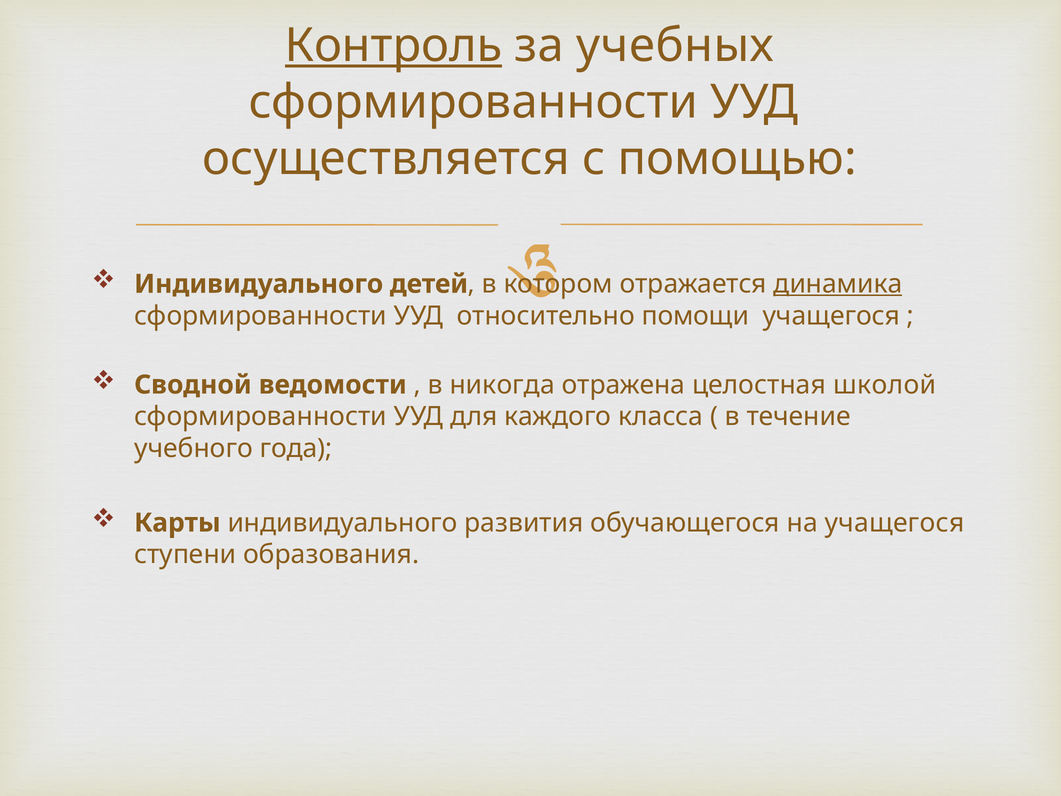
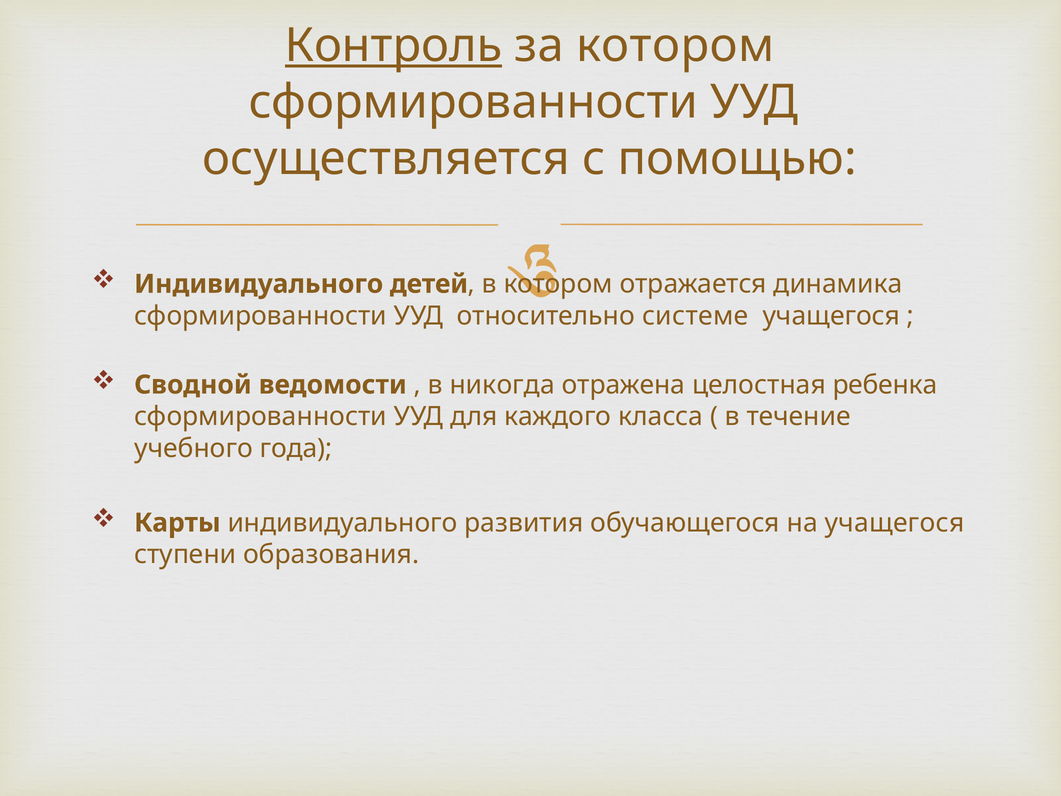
за учебных: учебных -> котором
динамика underline: present -> none
помощи: помощи -> системе
школой: школой -> ребенка
